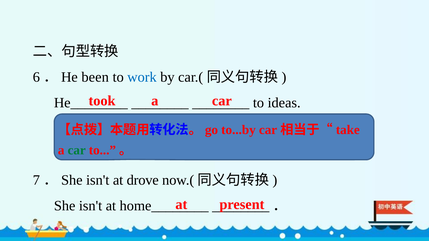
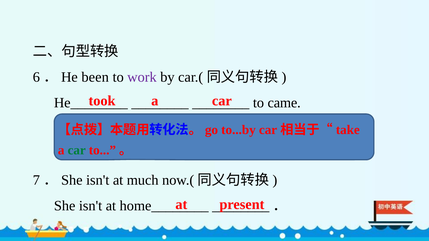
work colour: blue -> purple
ideas: ideas -> came
drove: drove -> much
